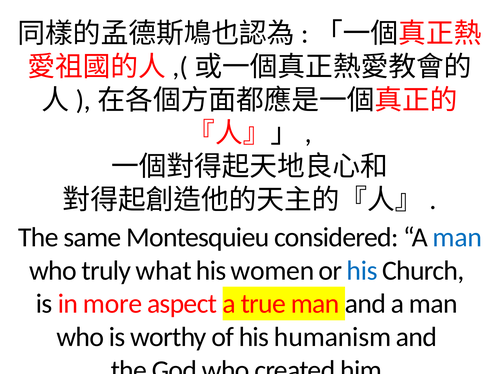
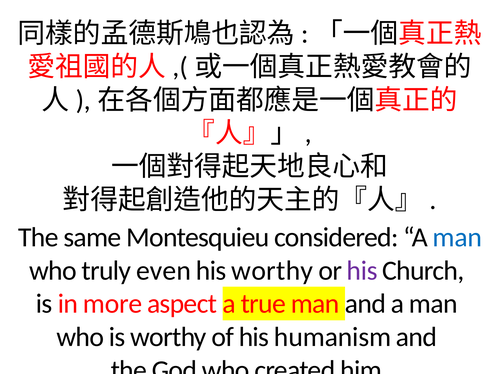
what: what -> even
his women: women -> worthy
his at (362, 271) colour: blue -> purple
